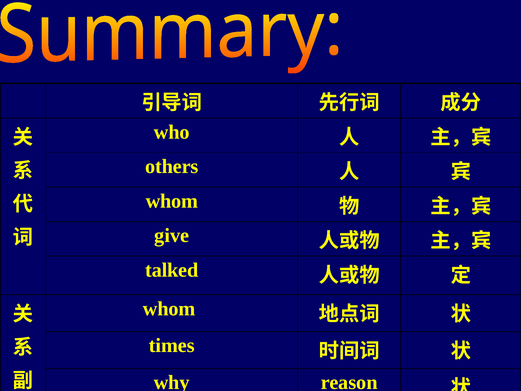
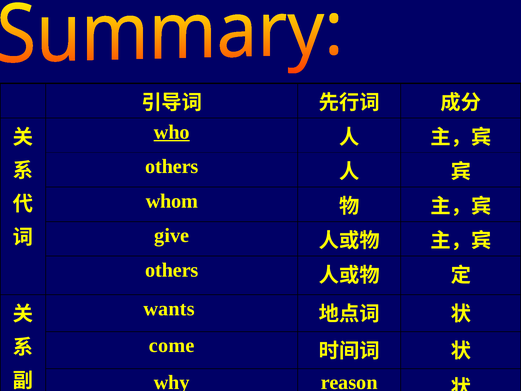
who underline: none -> present
talked at (172, 270): talked -> others
whom at (169, 308): whom -> wants
times: times -> come
